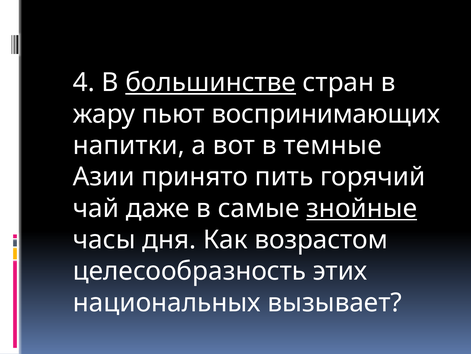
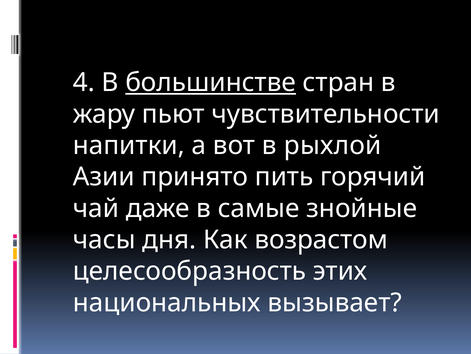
воспринимающих: воспринимающих -> чувствительности
темные: темные -> рыхлой
знойные underline: present -> none
